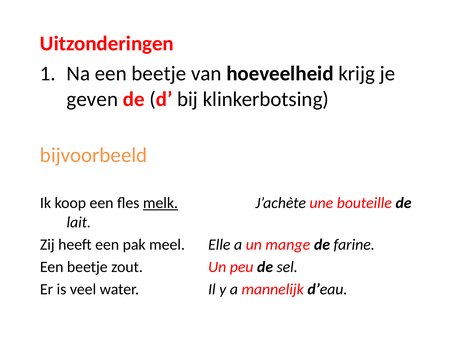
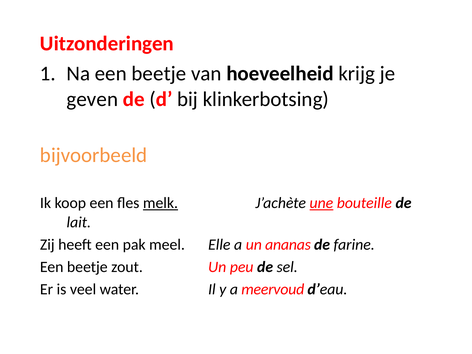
une underline: none -> present
mange: mange -> ananas
mannelijk: mannelijk -> meervoud
